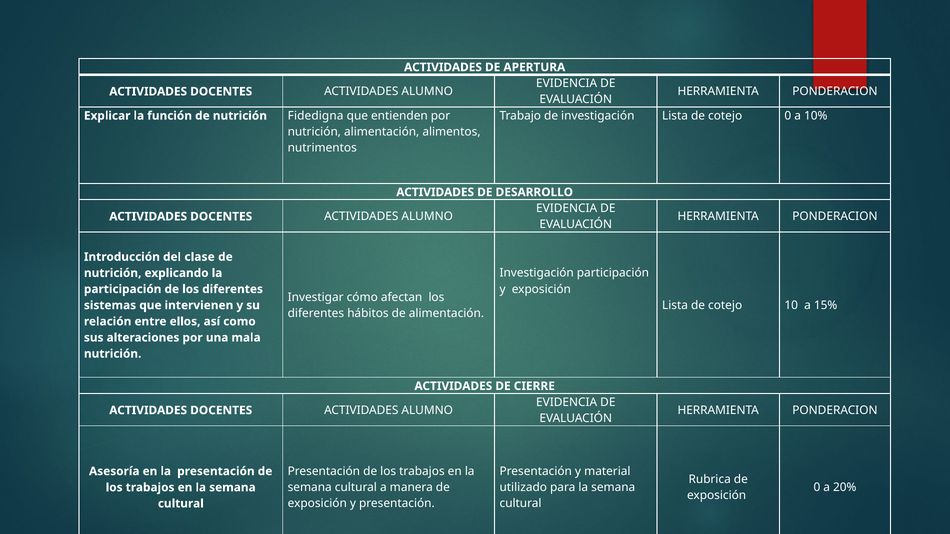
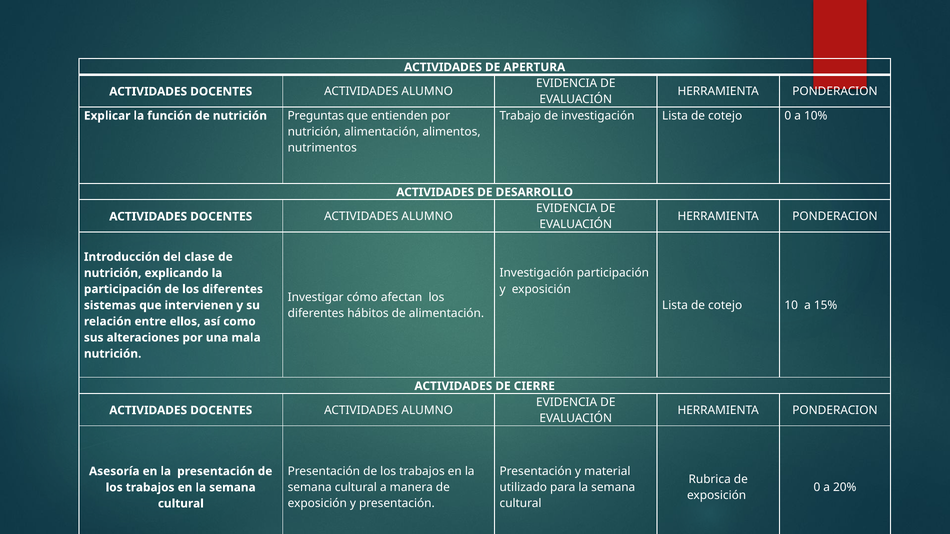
Fidedigna: Fidedigna -> Preguntas
